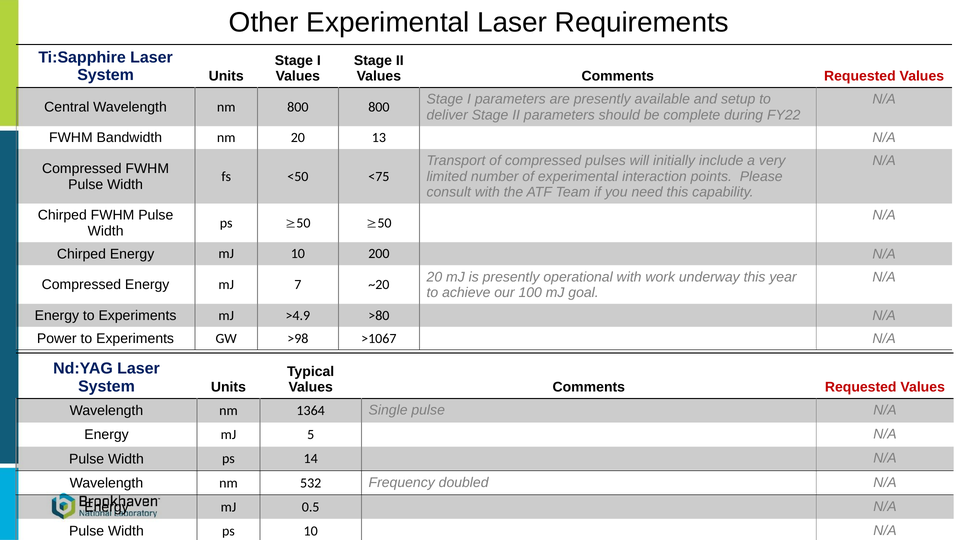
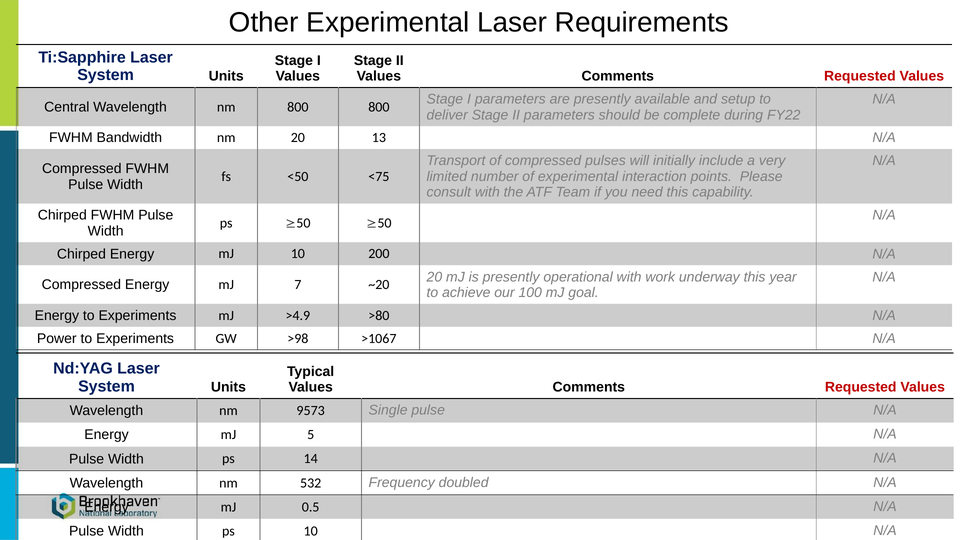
1364: 1364 -> 9573
